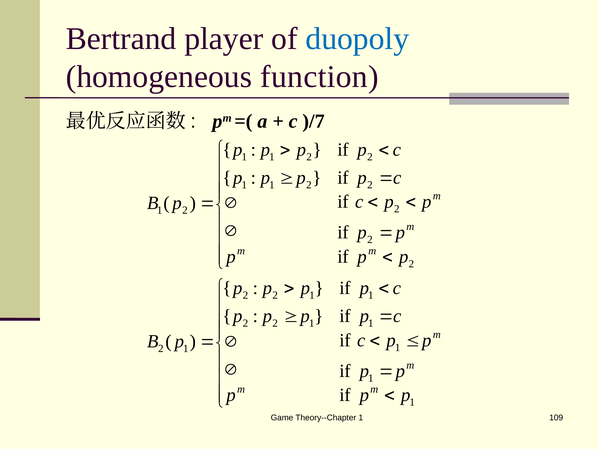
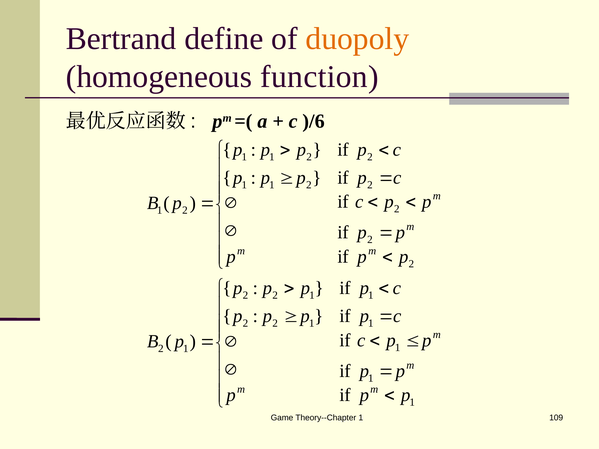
player: player -> define
duopoly colour: blue -> orange
)/7: )/7 -> )/6
